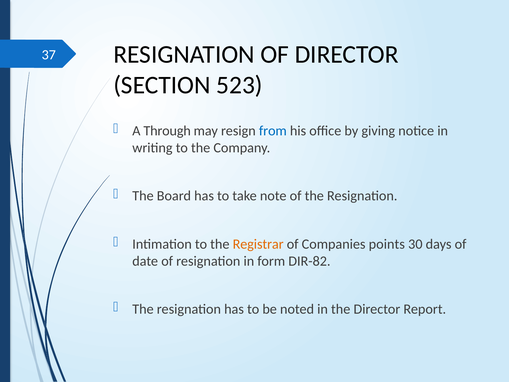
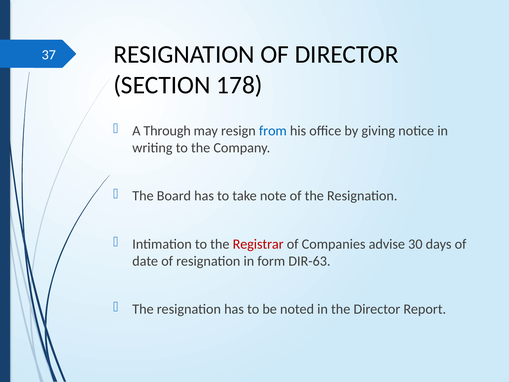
523: 523 -> 178
Registrar colour: orange -> red
points: points -> advise
DIR-82: DIR-82 -> DIR-63
